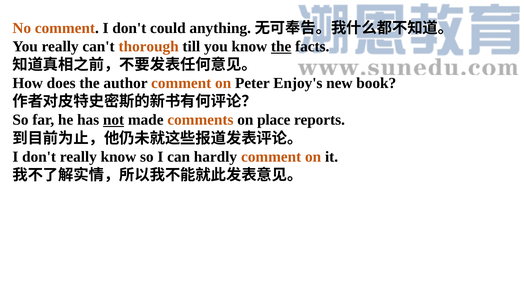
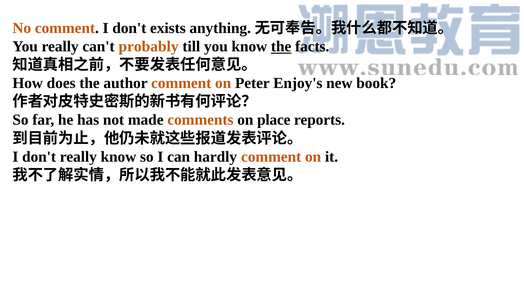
could: could -> exists
thorough: thorough -> probably
not underline: present -> none
